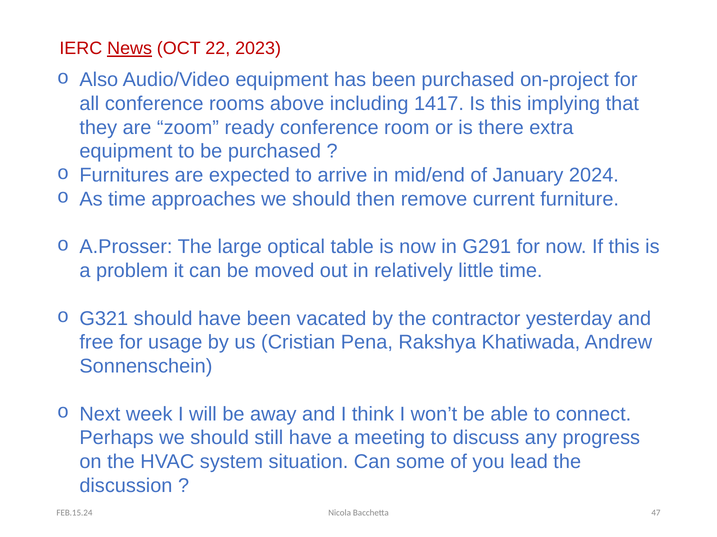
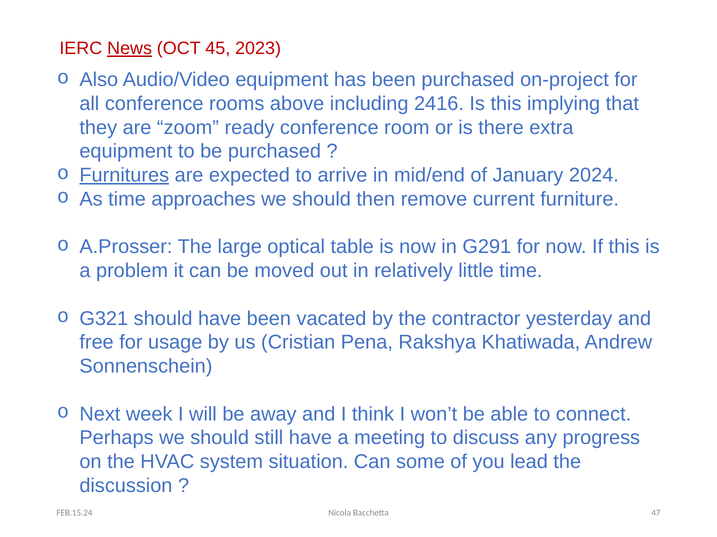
22: 22 -> 45
1417: 1417 -> 2416
Furnitures underline: none -> present
